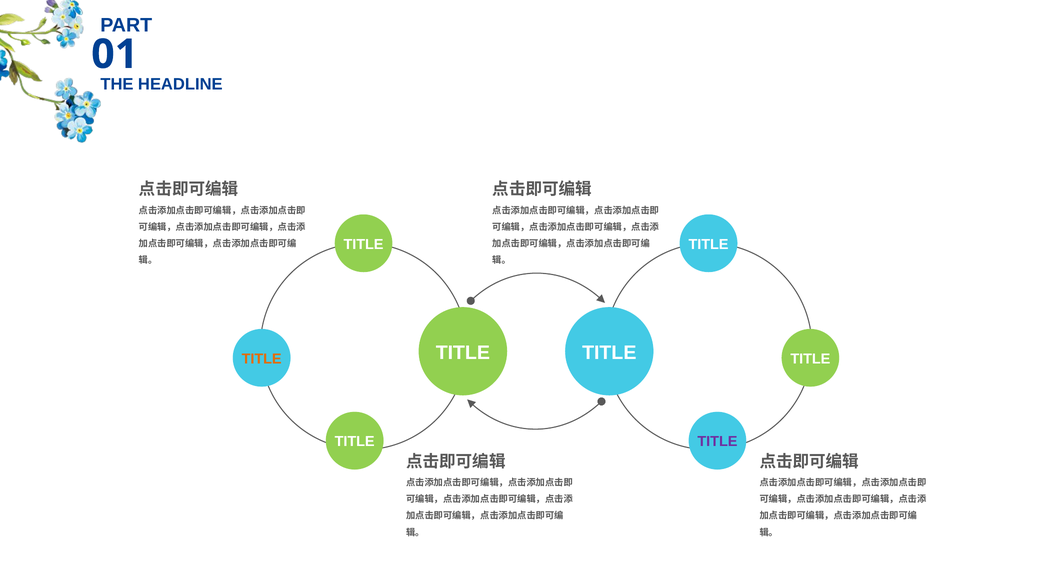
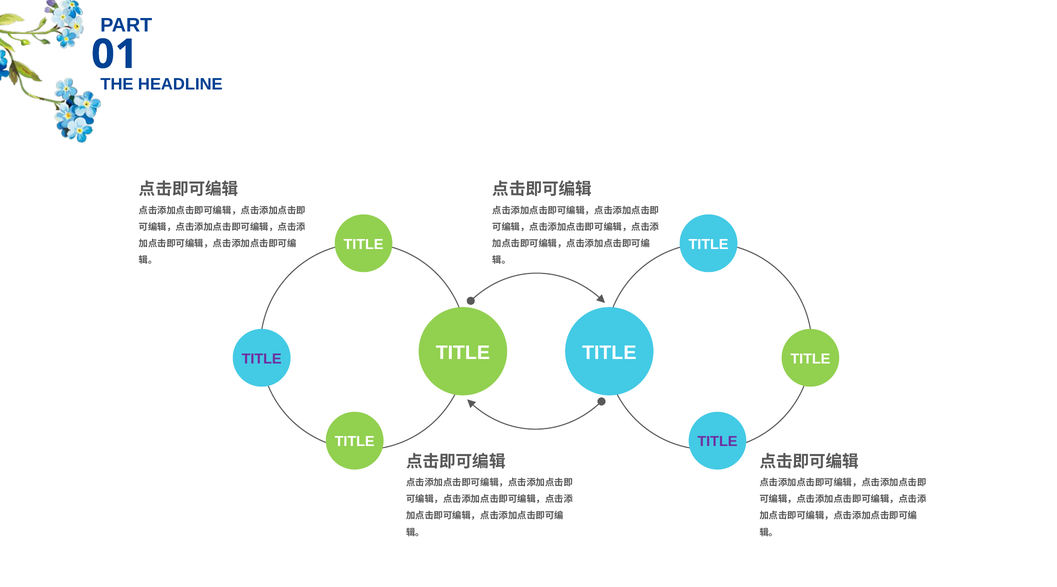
TITLE at (262, 359) colour: orange -> purple
